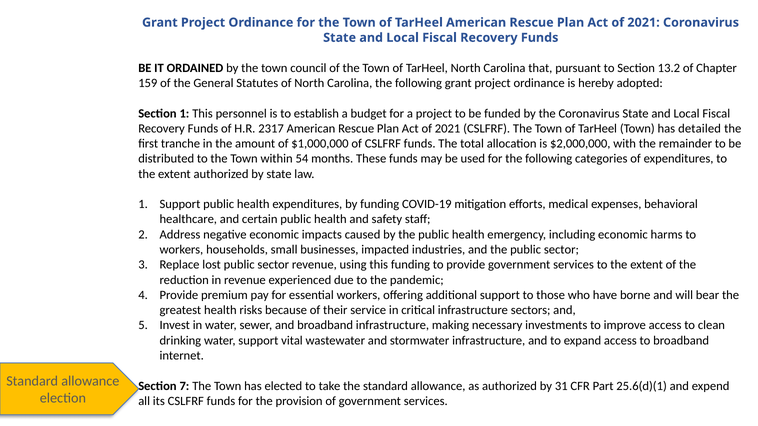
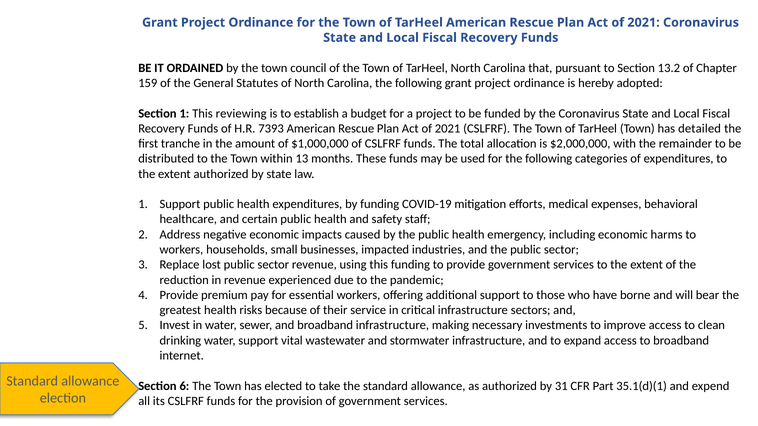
personnel: personnel -> reviewing
2317: 2317 -> 7393
54: 54 -> 13
7: 7 -> 6
25.6(d)(1: 25.6(d)(1 -> 35.1(d)(1
